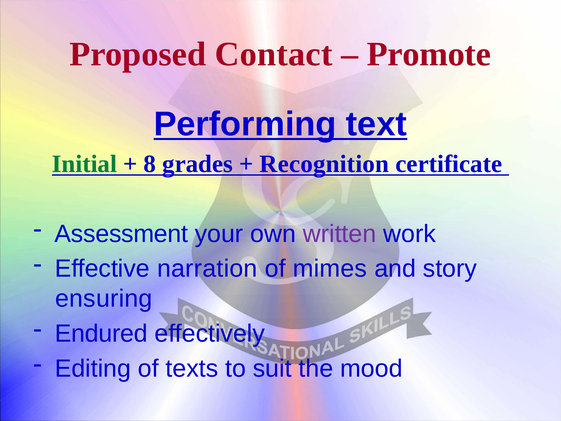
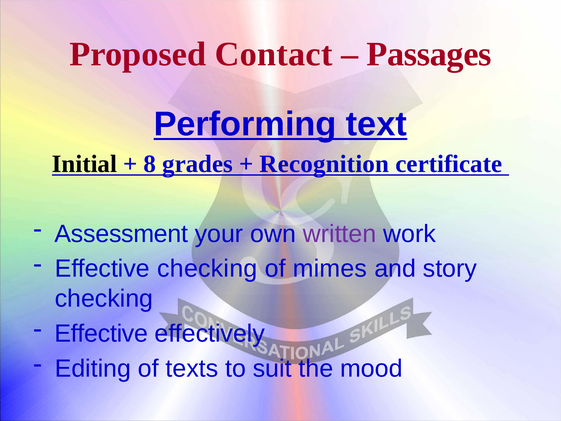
Promote: Promote -> Passages
Initial colour: green -> black
Effective narration: narration -> checking
ensuring at (104, 298): ensuring -> checking
Endured at (101, 333): Endured -> Effective
